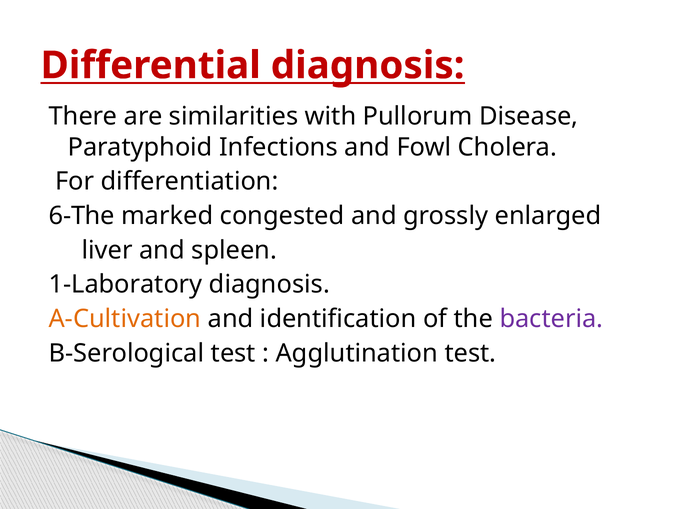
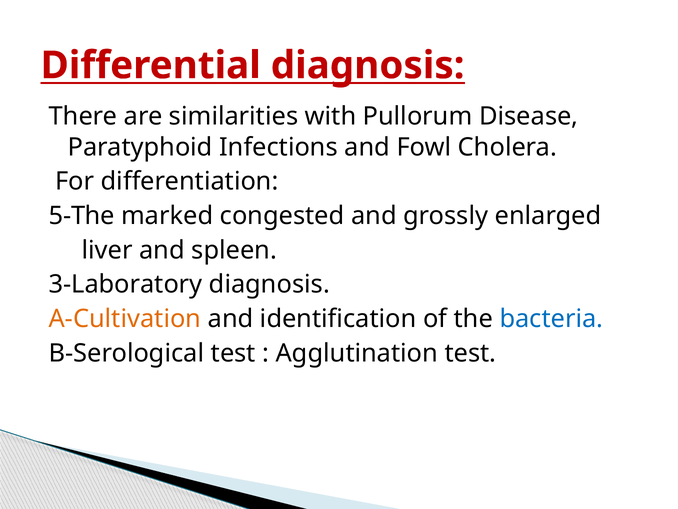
6-The: 6-The -> 5-The
1-Laboratory: 1-Laboratory -> 3-Laboratory
bacteria colour: purple -> blue
